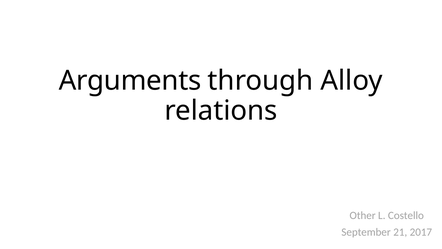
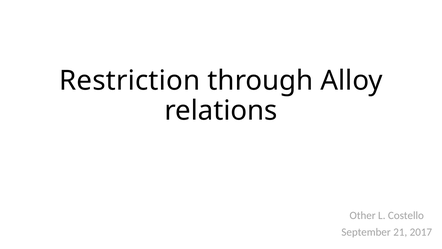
Arguments: Arguments -> Restriction
